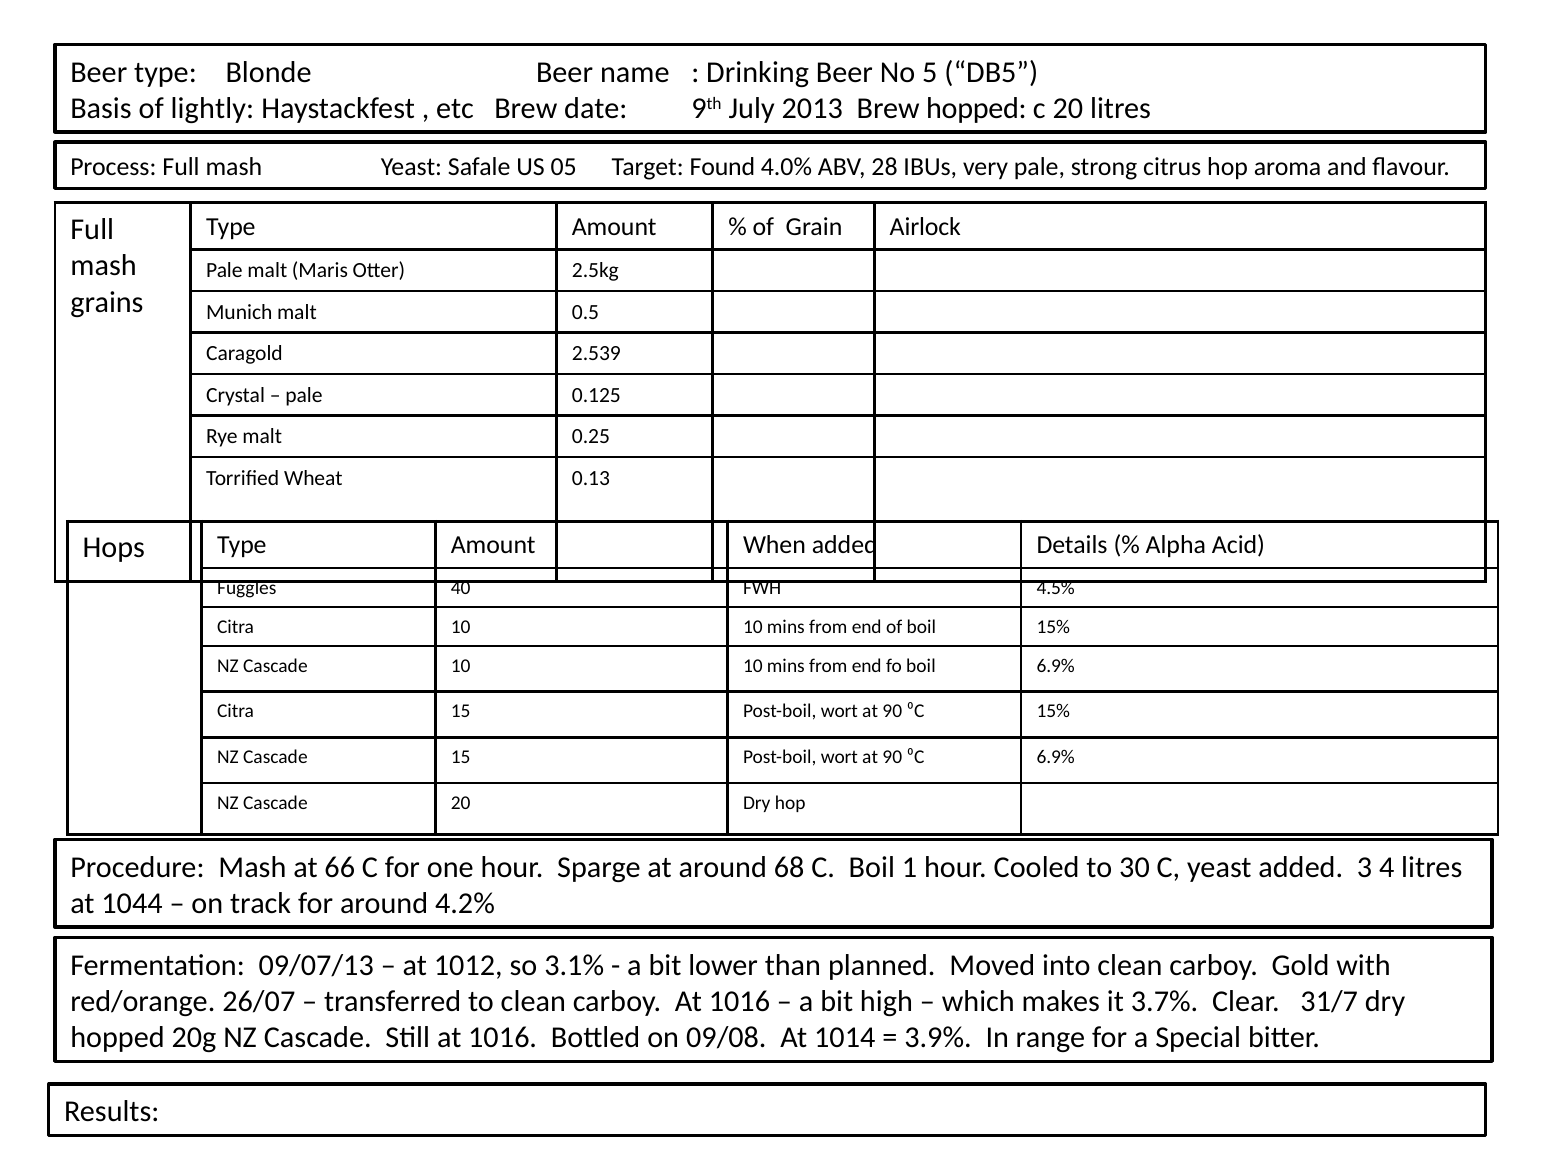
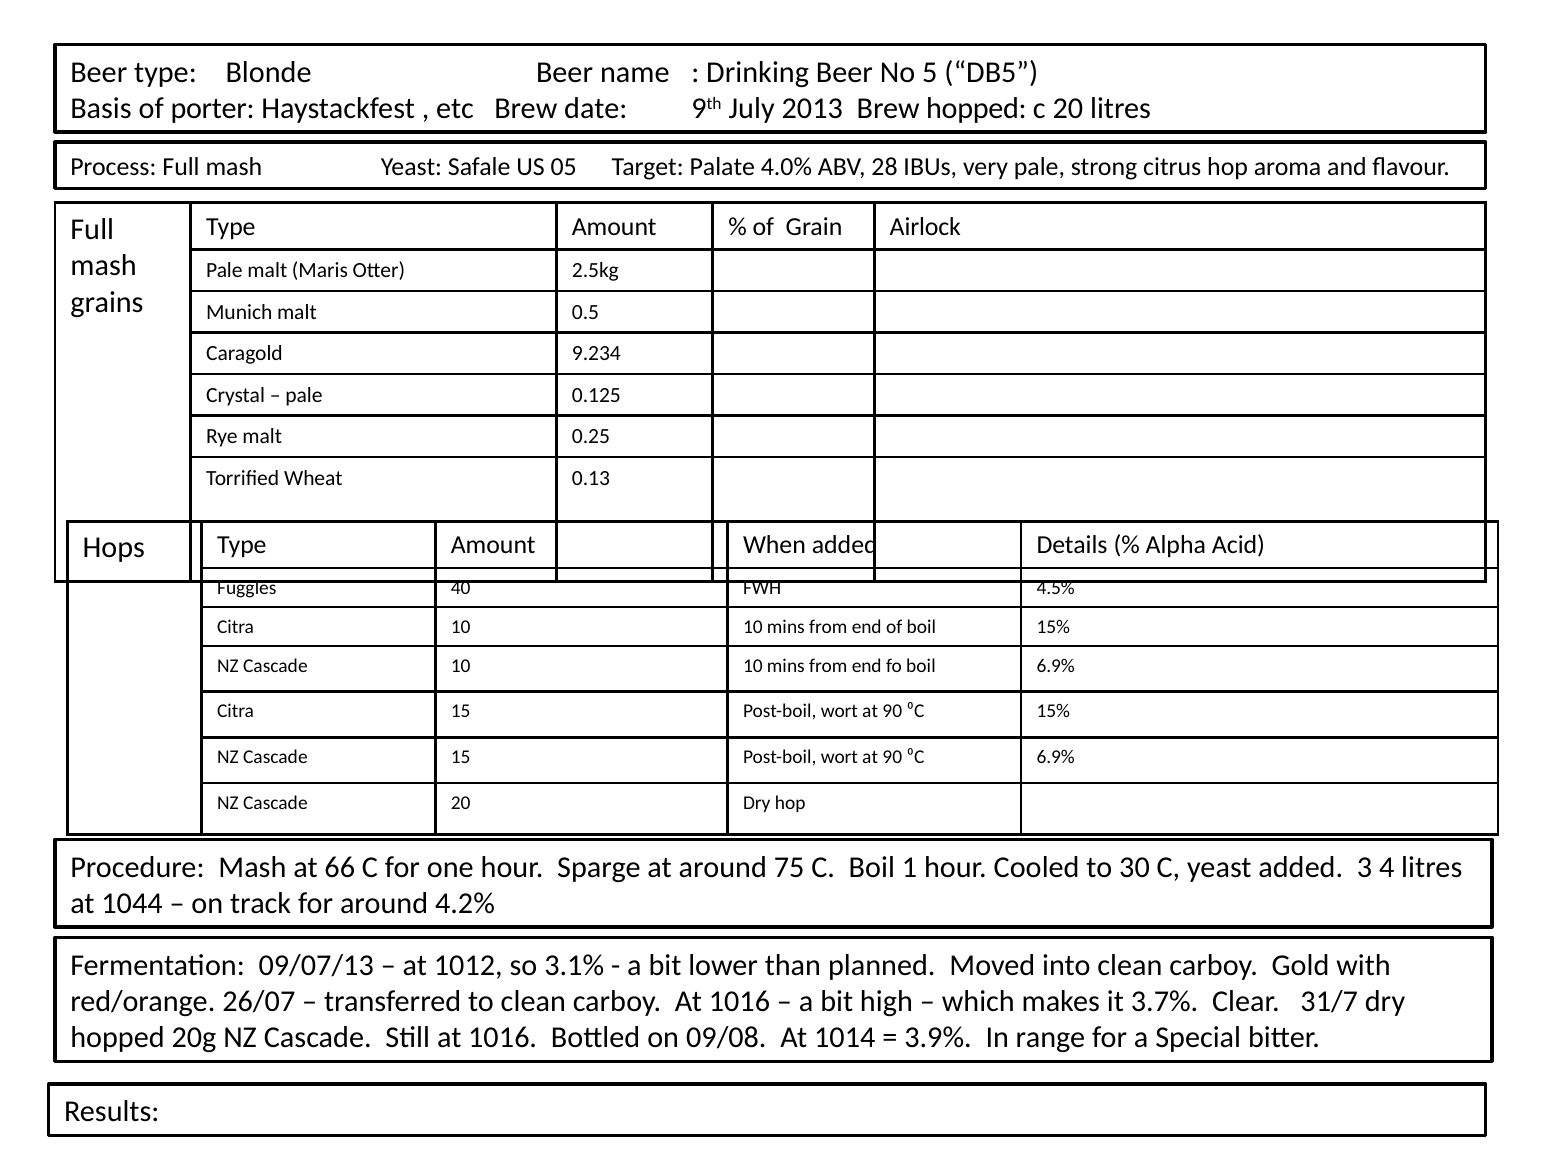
lightly: lightly -> porter
Found: Found -> Palate
2.539: 2.539 -> 9.234
68: 68 -> 75
